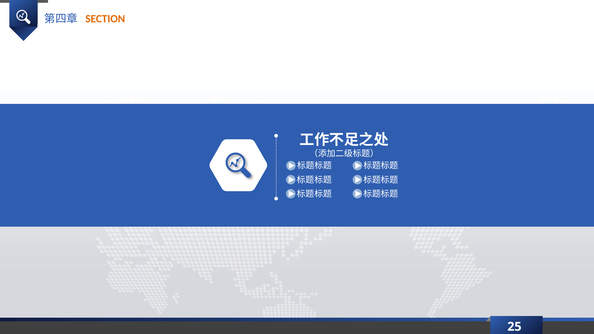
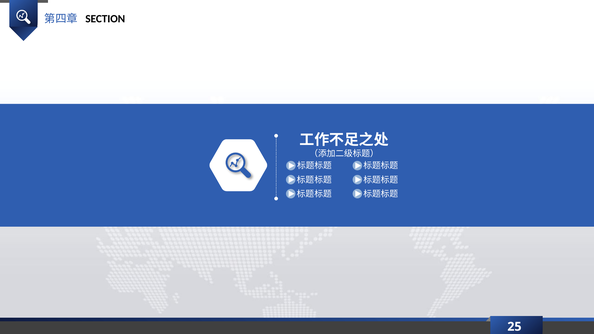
SECTION colour: orange -> black
